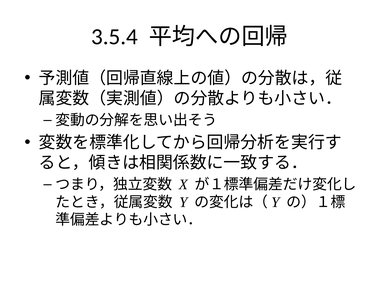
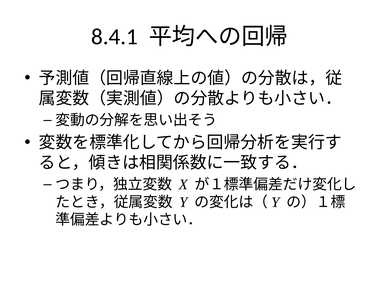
3.5.4: 3.5.4 -> 8.4.1
